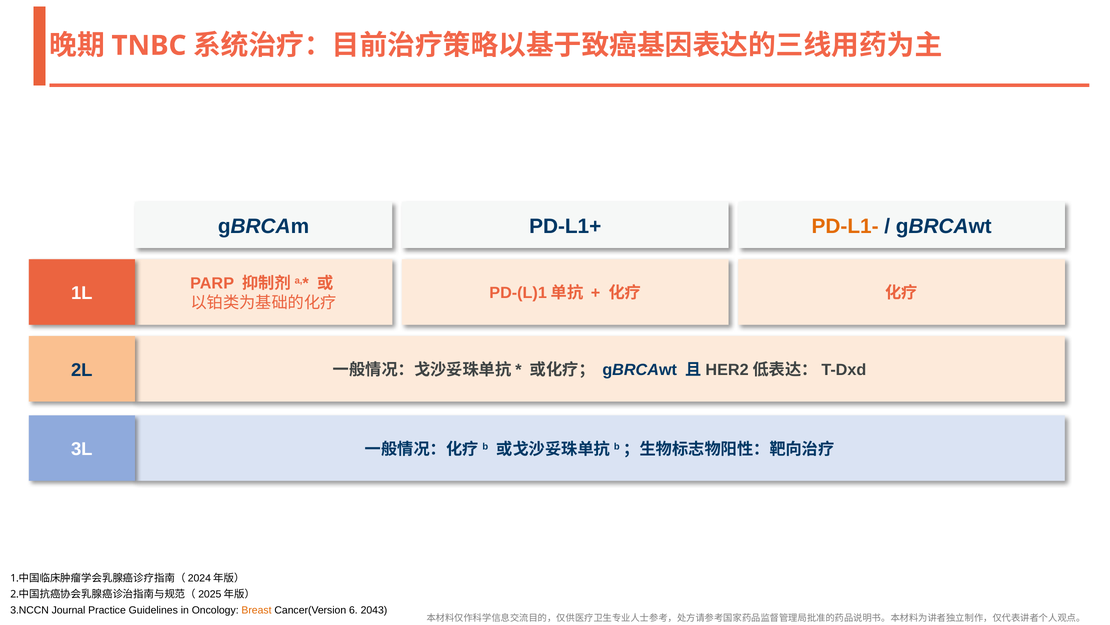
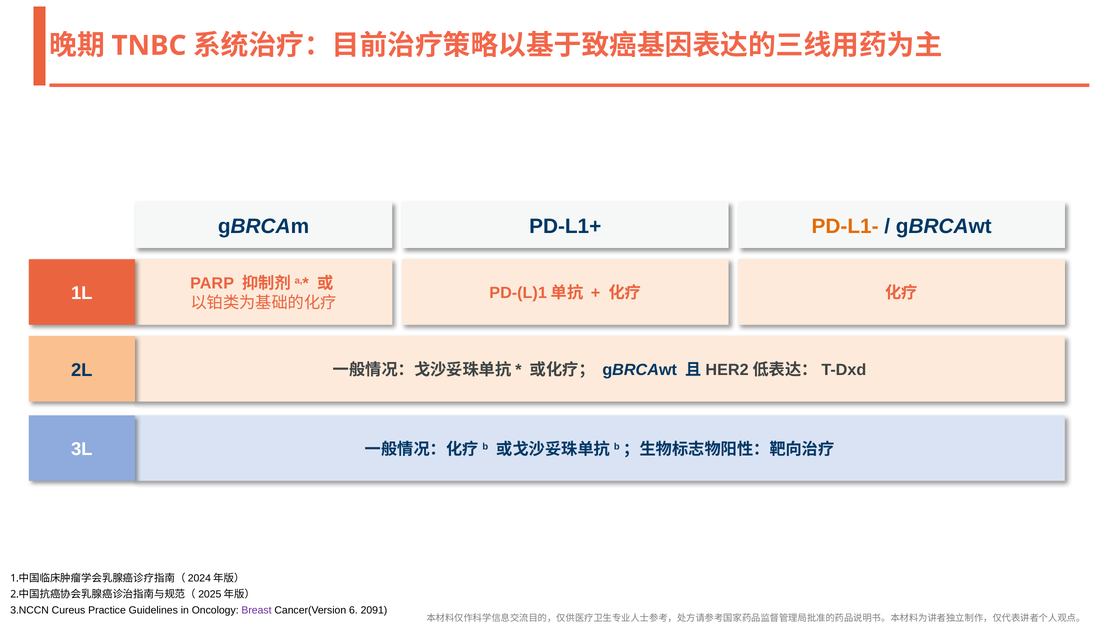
Journal: Journal -> Cureus
Breast colour: orange -> purple
2043: 2043 -> 2091
